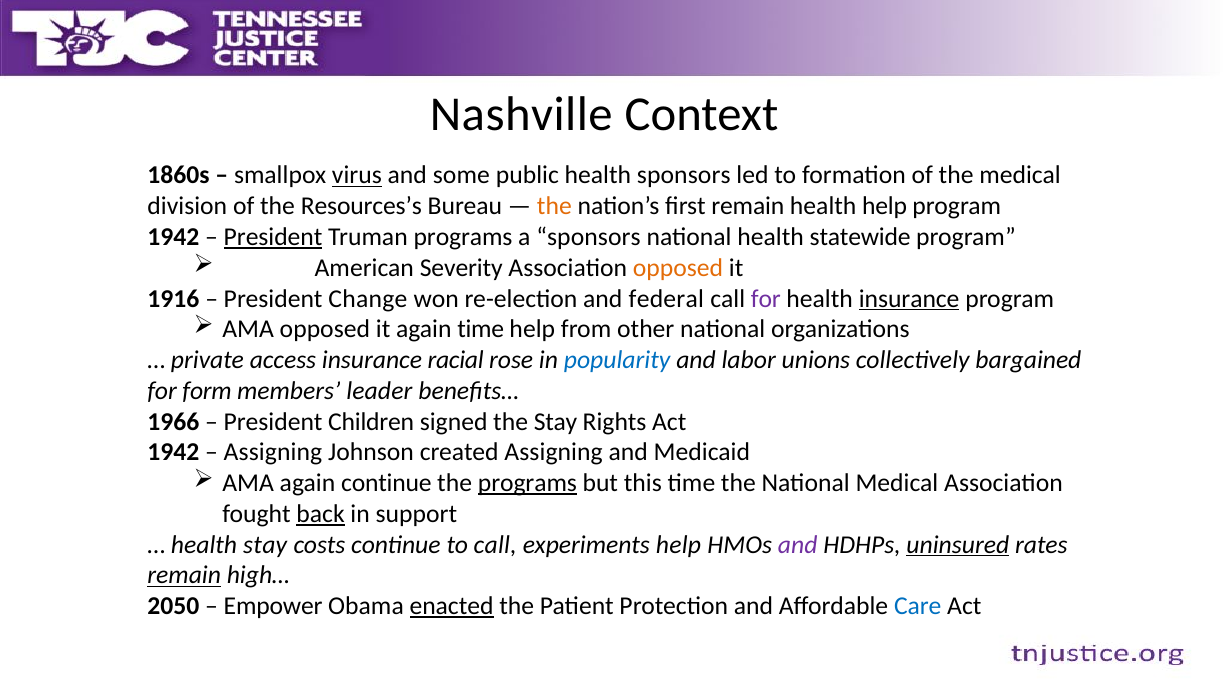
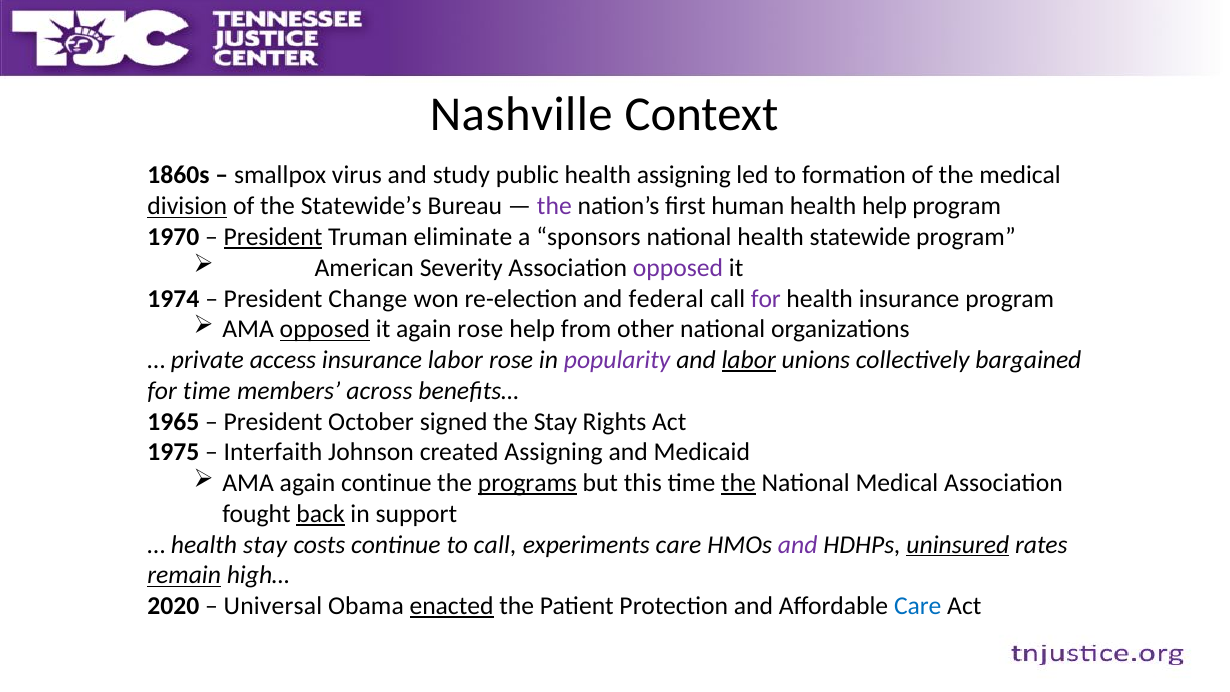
virus underline: present -> none
some: some -> study
health sponsors: sponsors -> assigning
division underline: none -> present
Resources’s: Resources’s -> Statewide’s
the at (554, 206) colour: orange -> purple
first remain: remain -> human
1942 at (173, 237): 1942 -> 1970
Truman programs: programs -> eliminate
opposed at (678, 268) colour: orange -> purple
1916: 1916 -> 1974
insurance at (909, 299) underline: present -> none
opposed at (325, 329) underline: none -> present
again time: time -> rose
insurance racial: racial -> labor
popularity colour: blue -> purple
labor at (749, 360) underline: none -> present
for form: form -> time
leader: leader -> across
1966: 1966 -> 1965
Children: Children -> October
1942 at (173, 452): 1942 -> 1975
Assigning at (273, 452): Assigning -> Interfaith
the at (738, 483) underline: none -> present
experiments help: help -> care
2050: 2050 -> 2020
Empower: Empower -> Universal
